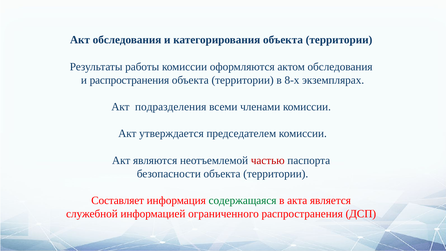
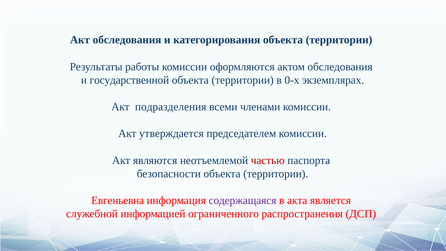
и распространения: распространения -> государственной
8-х: 8-х -> 0-х
Составляет: Составляет -> Евгеньевна
содержащаяся colour: green -> purple
